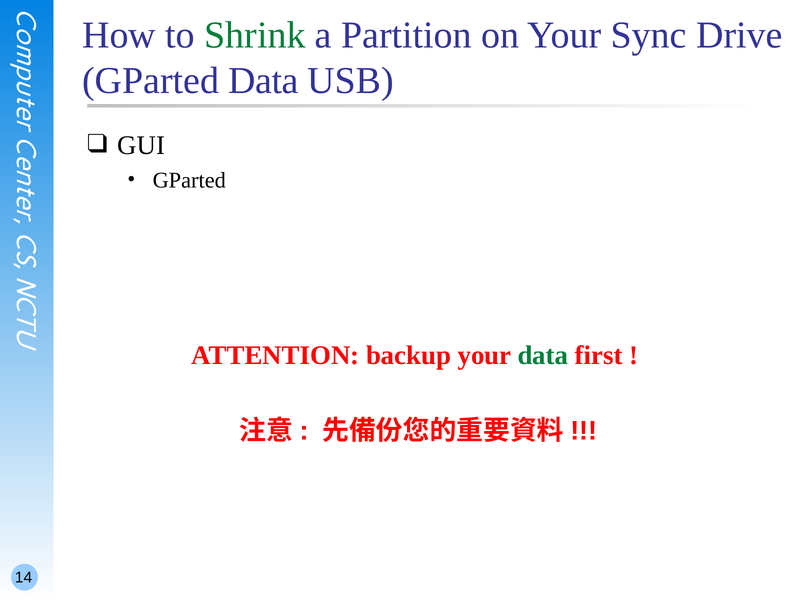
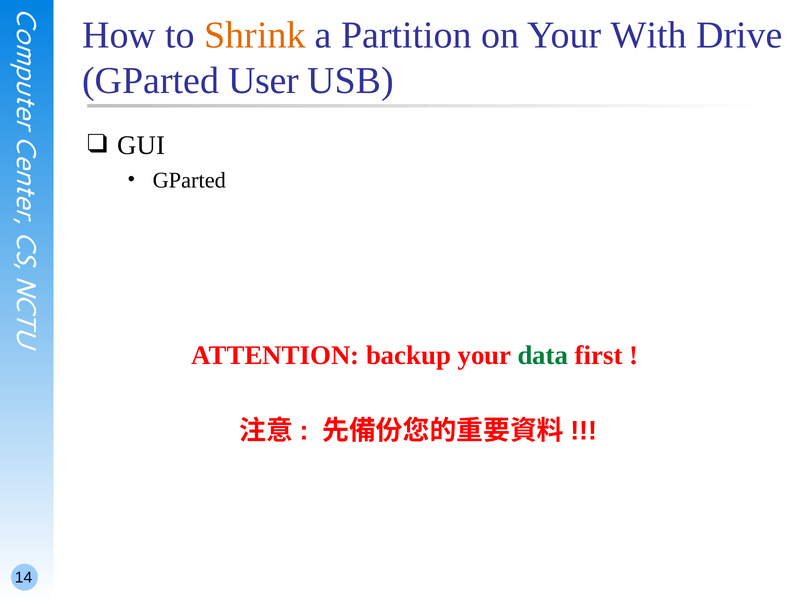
Shrink colour: green -> orange
Sync: Sync -> With
GParted Data: Data -> User
